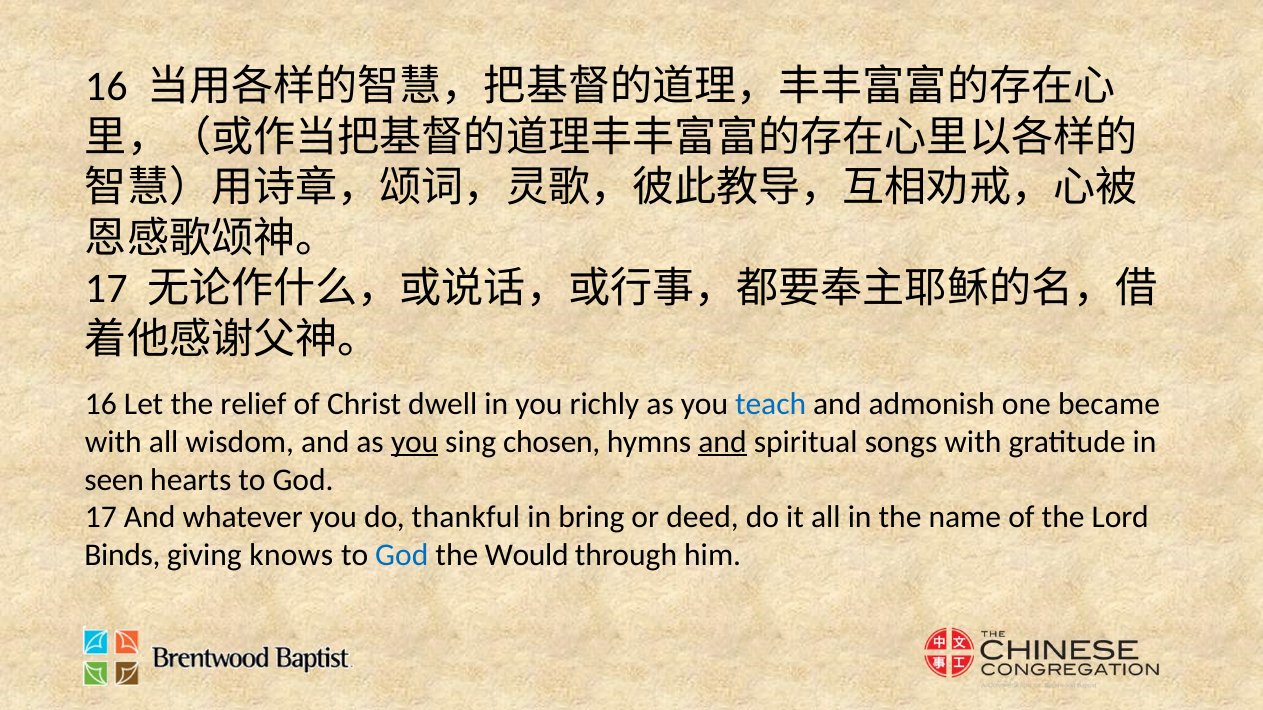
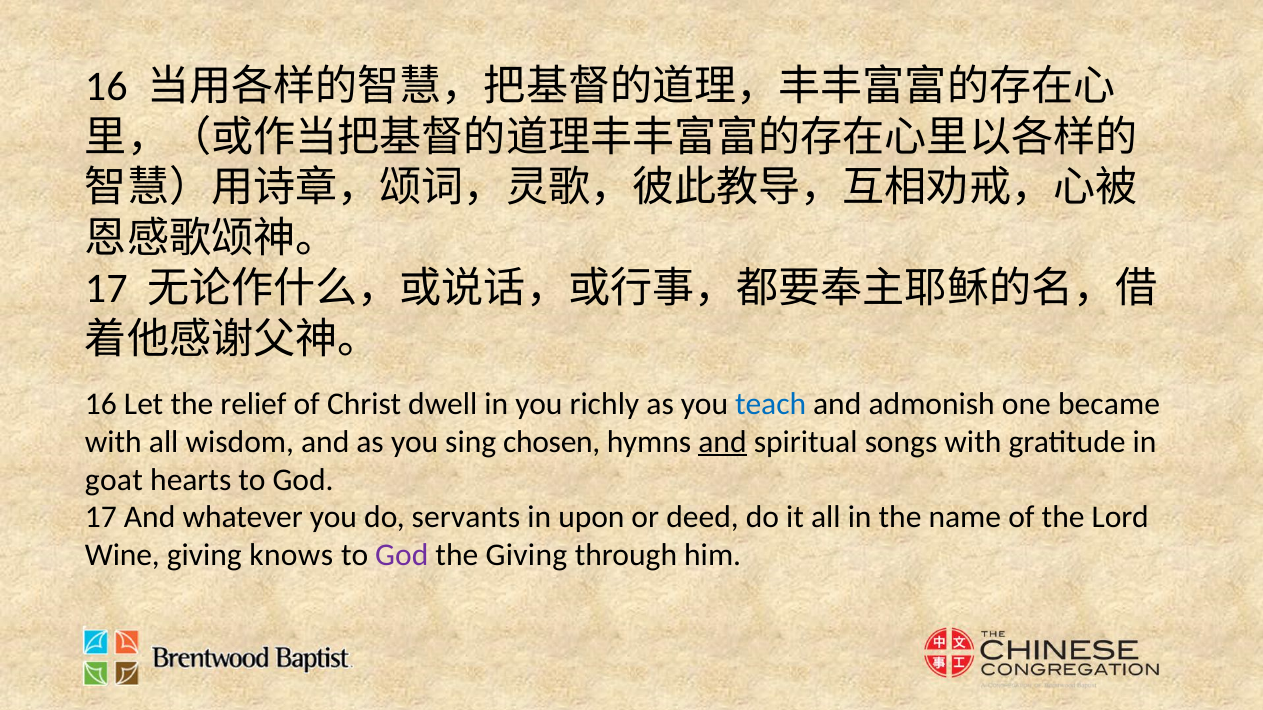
you at (415, 442) underline: present -> none
seen: seen -> goat
thankful: thankful -> servants
bring: bring -> upon
Binds: Binds -> Wine
God at (402, 556) colour: blue -> purple
the Would: Would -> Giving
